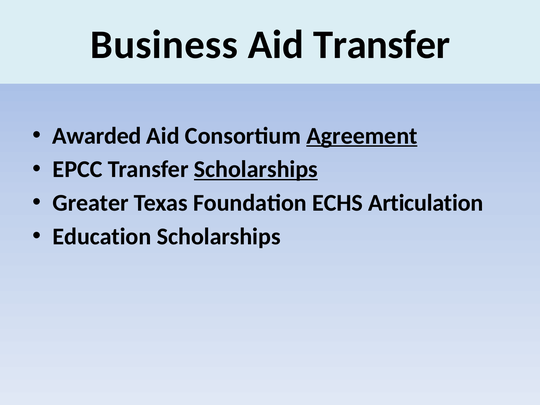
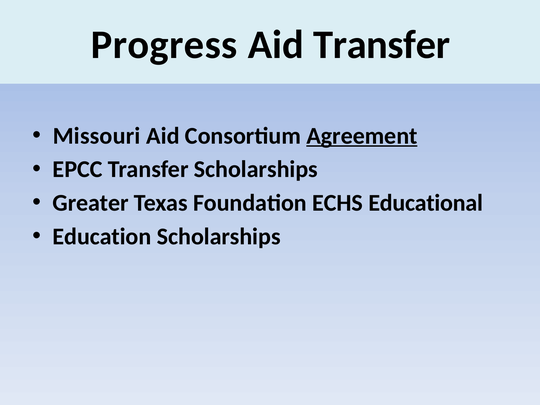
Business: Business -> Progress
Awarded: Awarded -> Missouri
Scholarships at (256, 169) underline: present -> none
Articulation: Articulation -> Educational
